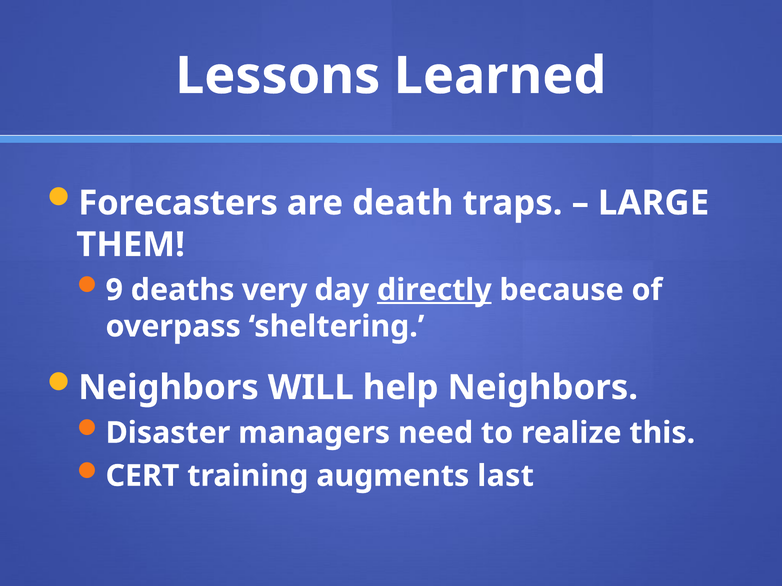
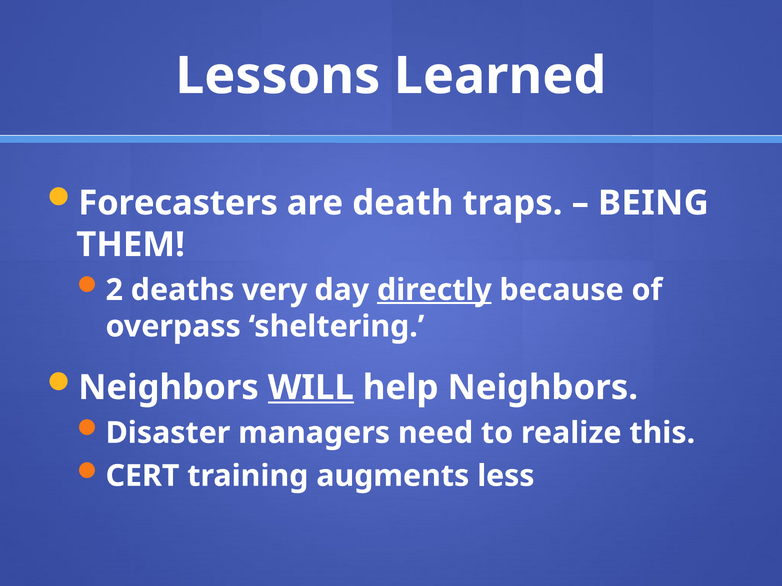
LARGE: LARGE -> BEING
9: 9 -> 2
WILL underline: none -> present
last: last -> less
